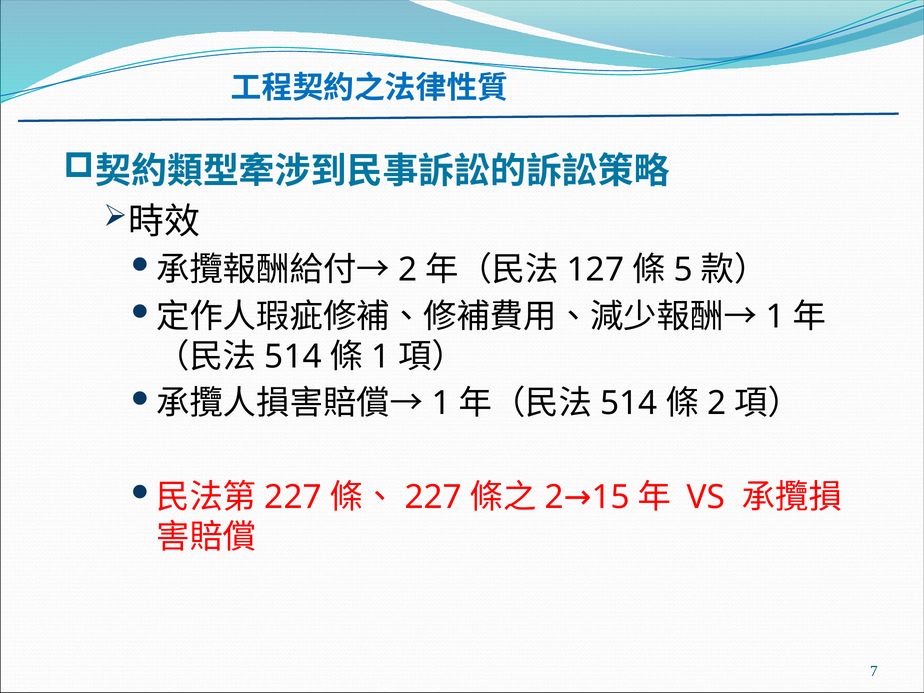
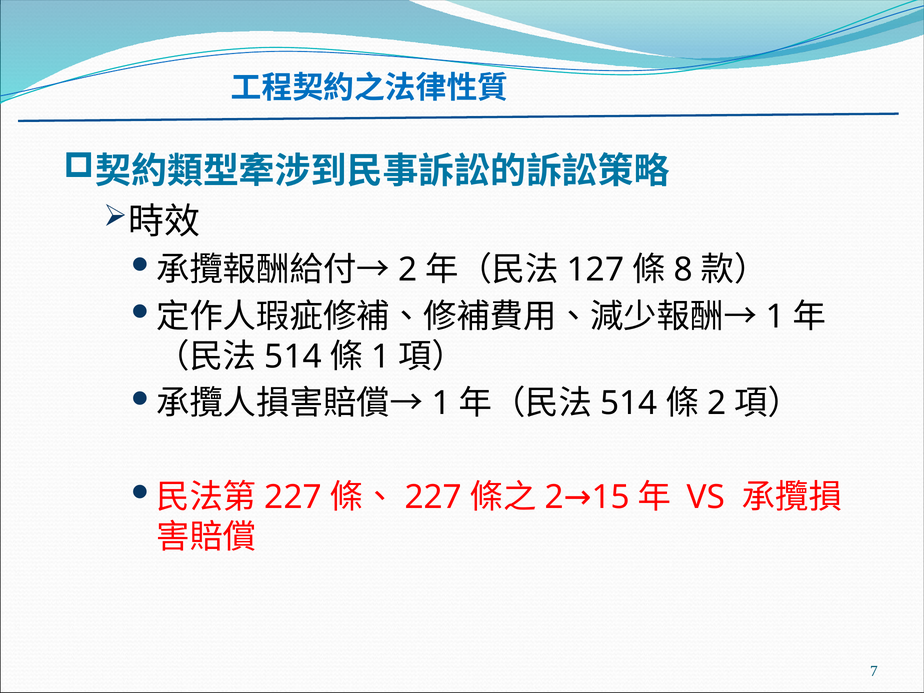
5: 5 -> 8
